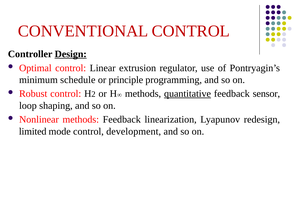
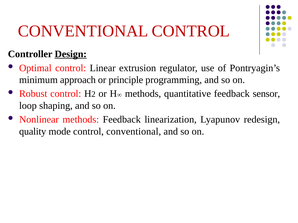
schedule: schedule -> approach
quantitative underline: present -> none
limited: limited -> quality
control development: development -> conventional
